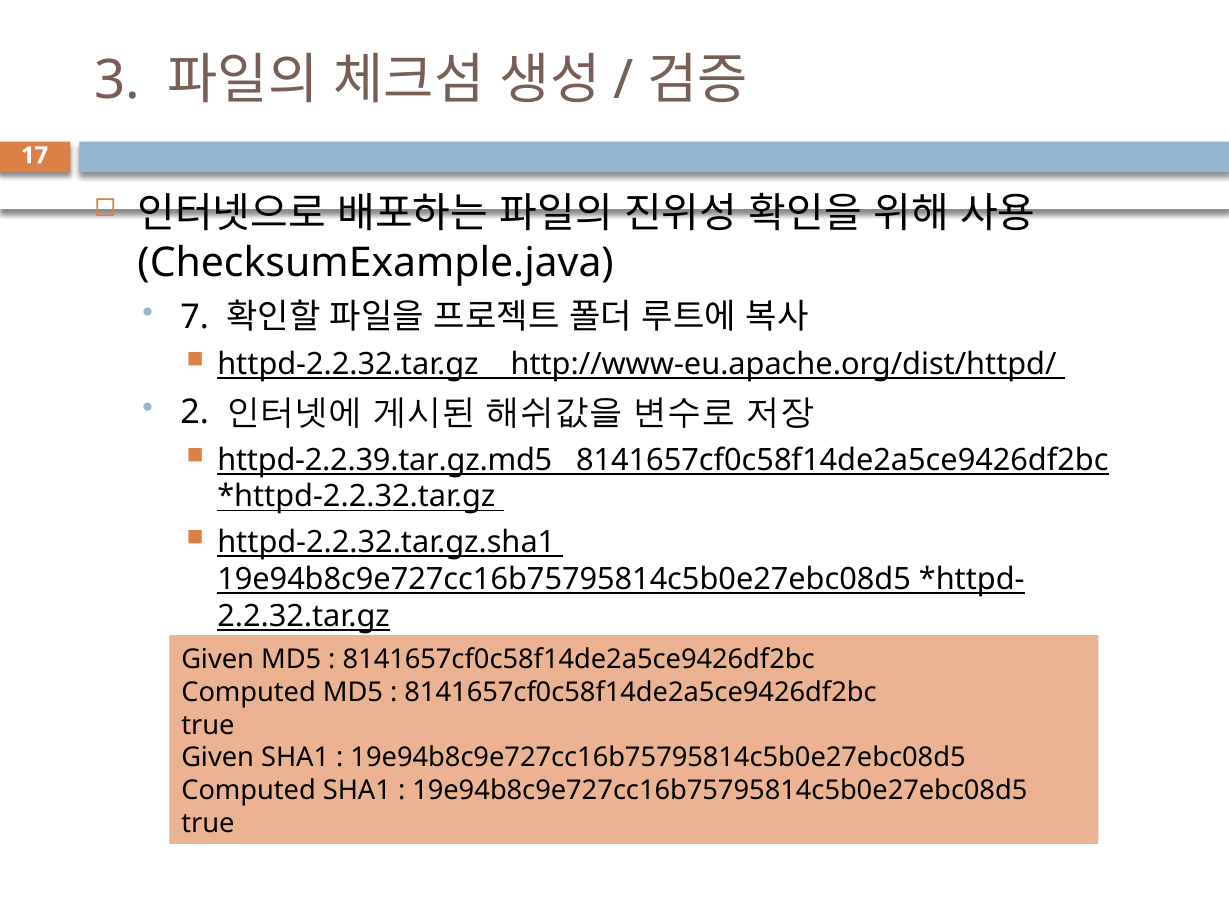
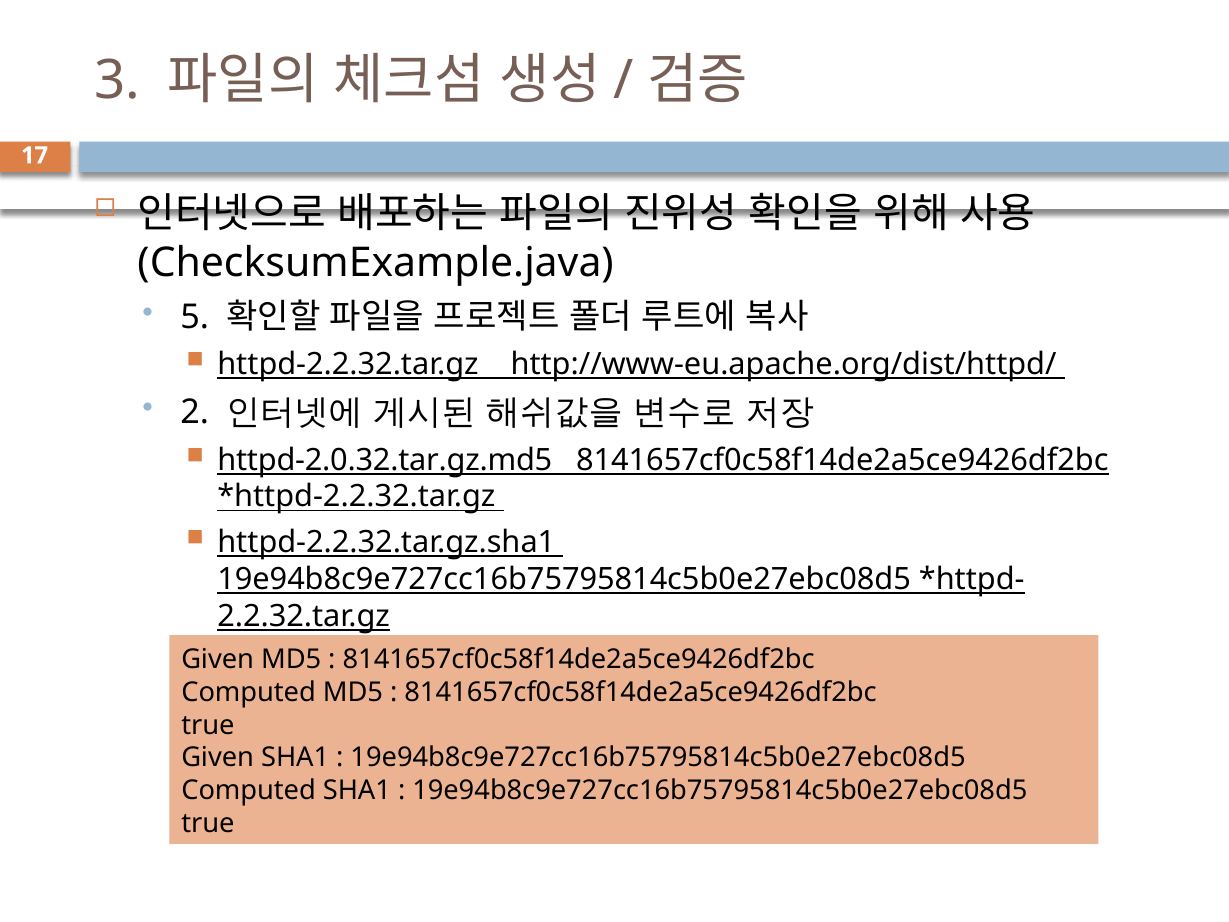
7: 7 -> 5
httpd-2.2.39.tar.gz.md5: httpd-2.2.39.tar.gz.md5 -> httpd-2.0.32.tar.gz.md5
